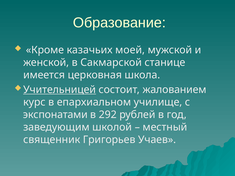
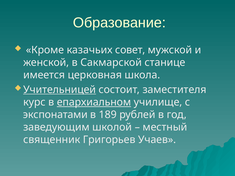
моей: моей -> совет
жалованием: жалованием -> заместителя
епархиальном underline: none -> present
292: 292 -> 189
